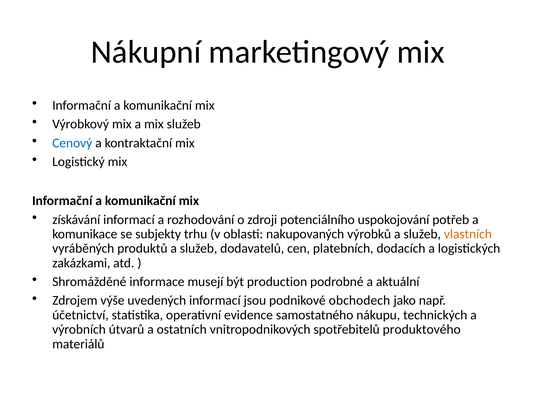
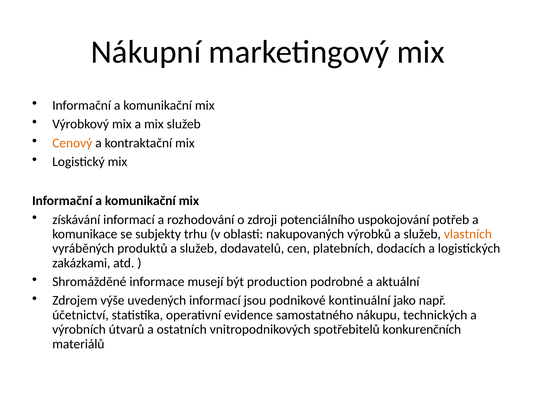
Cenový colour: blue -> orange
obchodech: obchodech -> kontinuální
produktového: produktového -> konkurenčních
